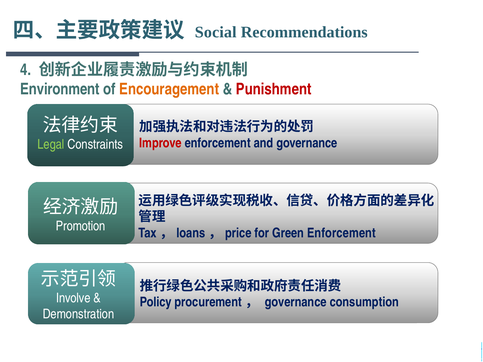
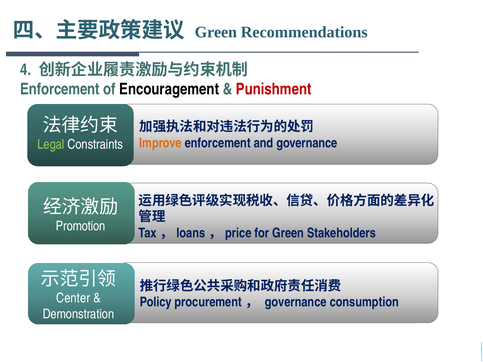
Social at (216, 32): Social -> Green
Environment at (60, 89): Environment -> Enforcement
Encouragement colour: orange -> black
Improve colour: red -> orange
Green Enforcement: Enforcement -> Stakeholders
Involve: Involve -> Center
